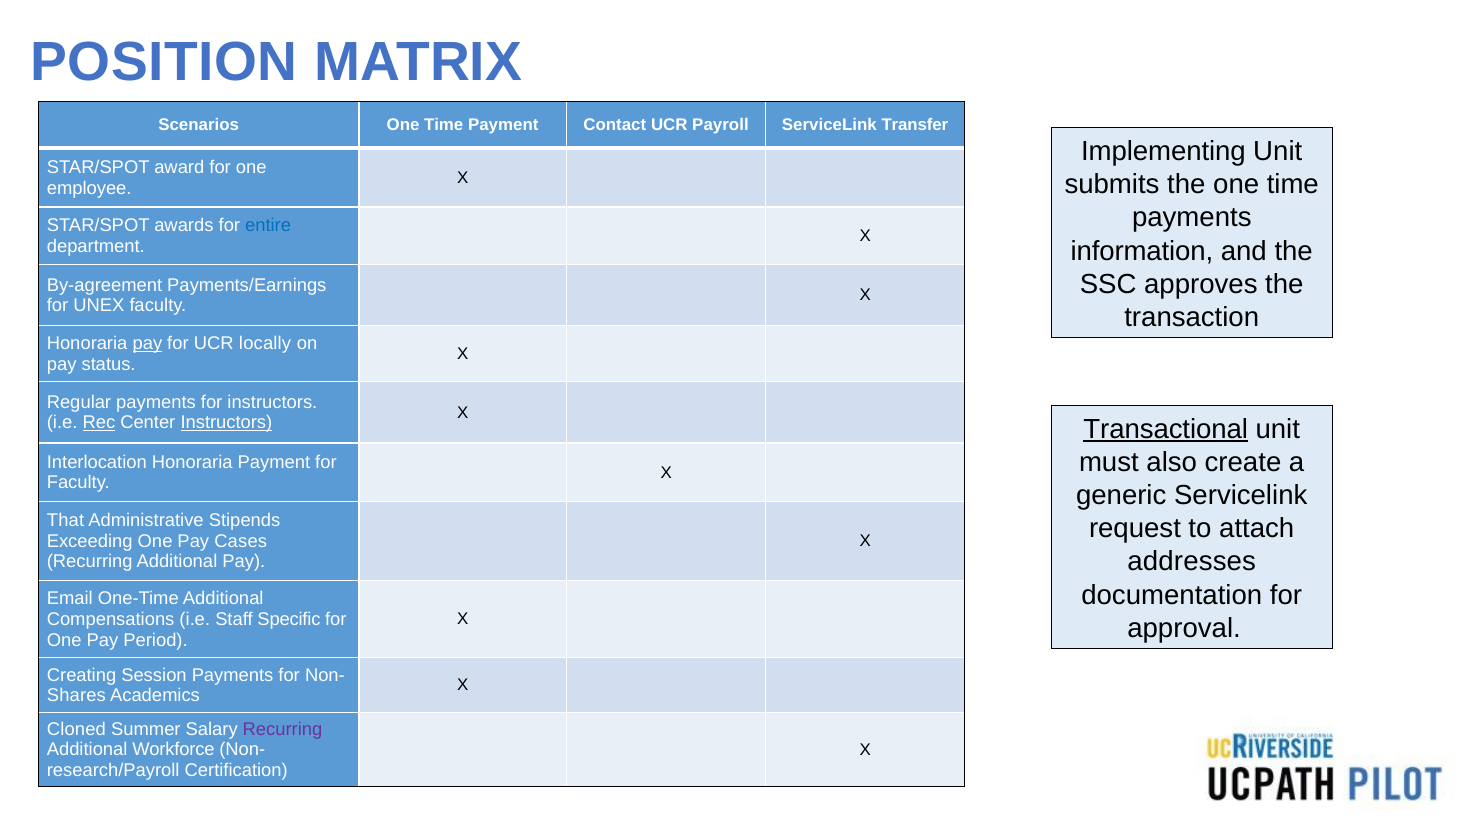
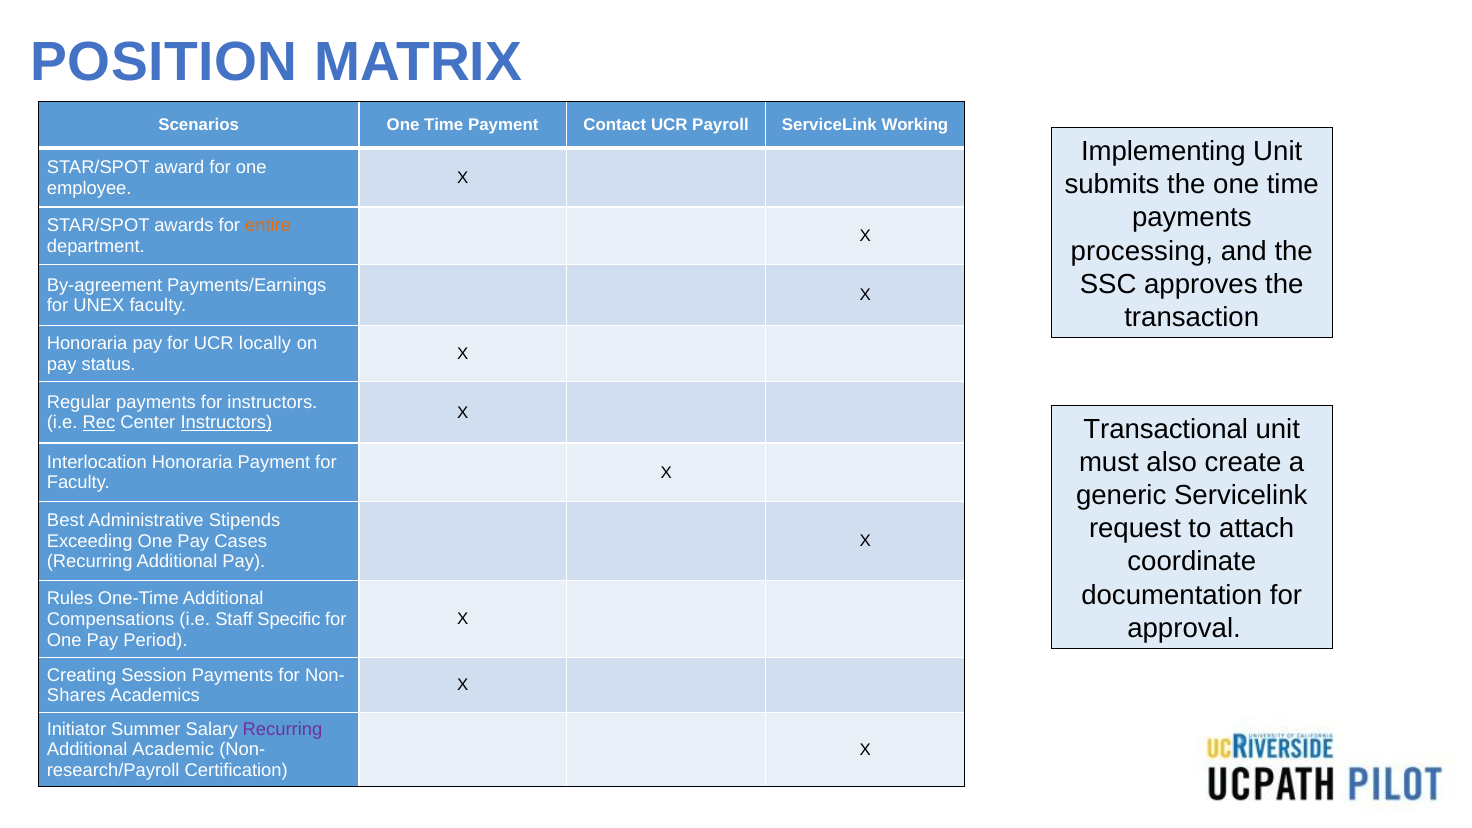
Transfer: Transfer -> Working
entire colour: blue -> orange
information: information -> processing
pay at (147, 344) underline: present -> none
Transactional underline: present -> none
That: That -> Best
addresses: addresses -> coordinate
Email: Email -> Rules
Cloned: Cloned -> Initiator
Workforce: Workforce -> Academic
